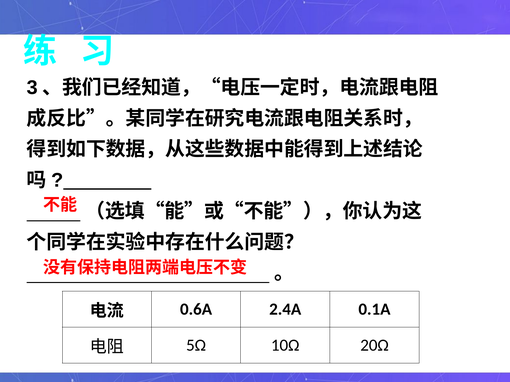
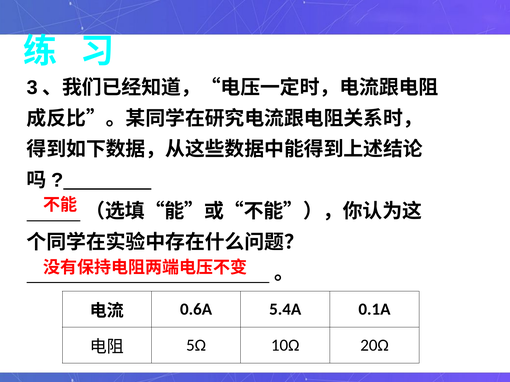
2.4A: 2.4A -> 5.4A
